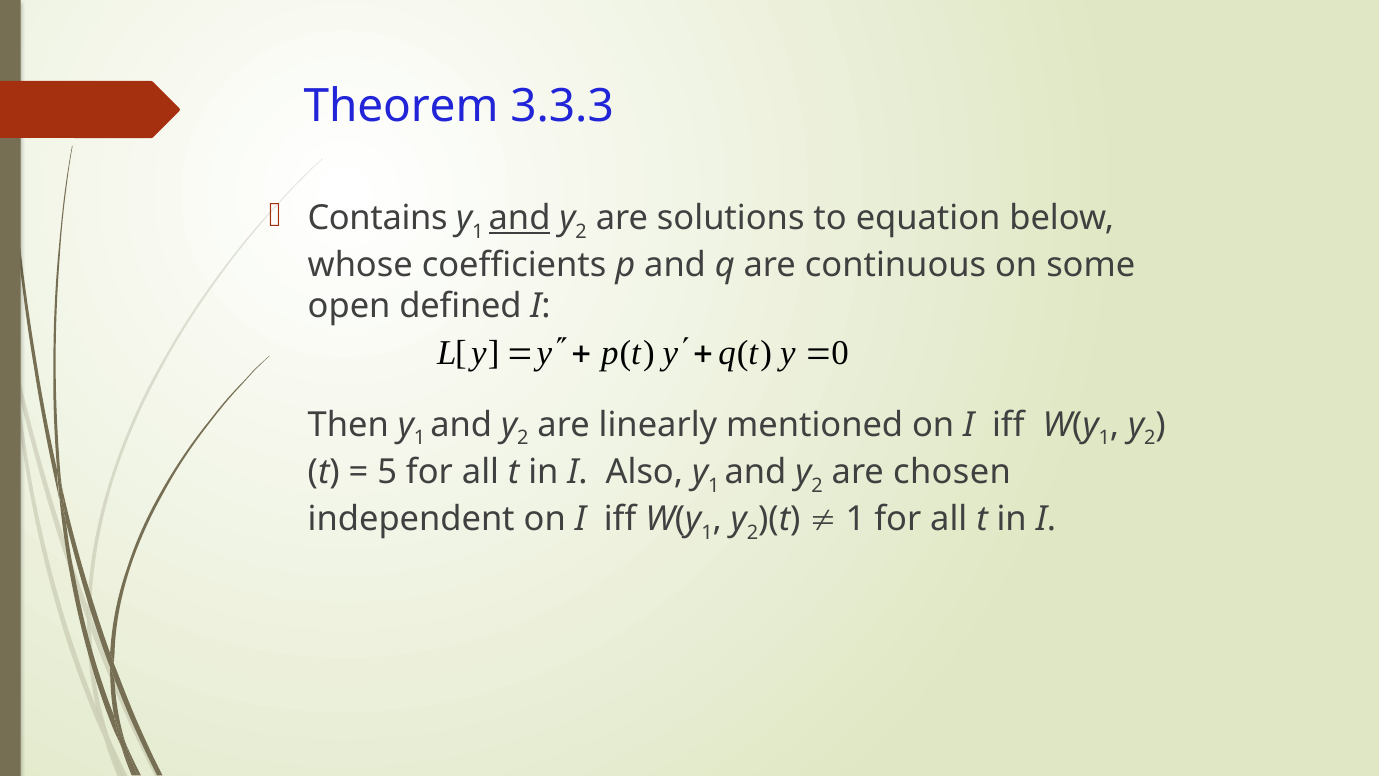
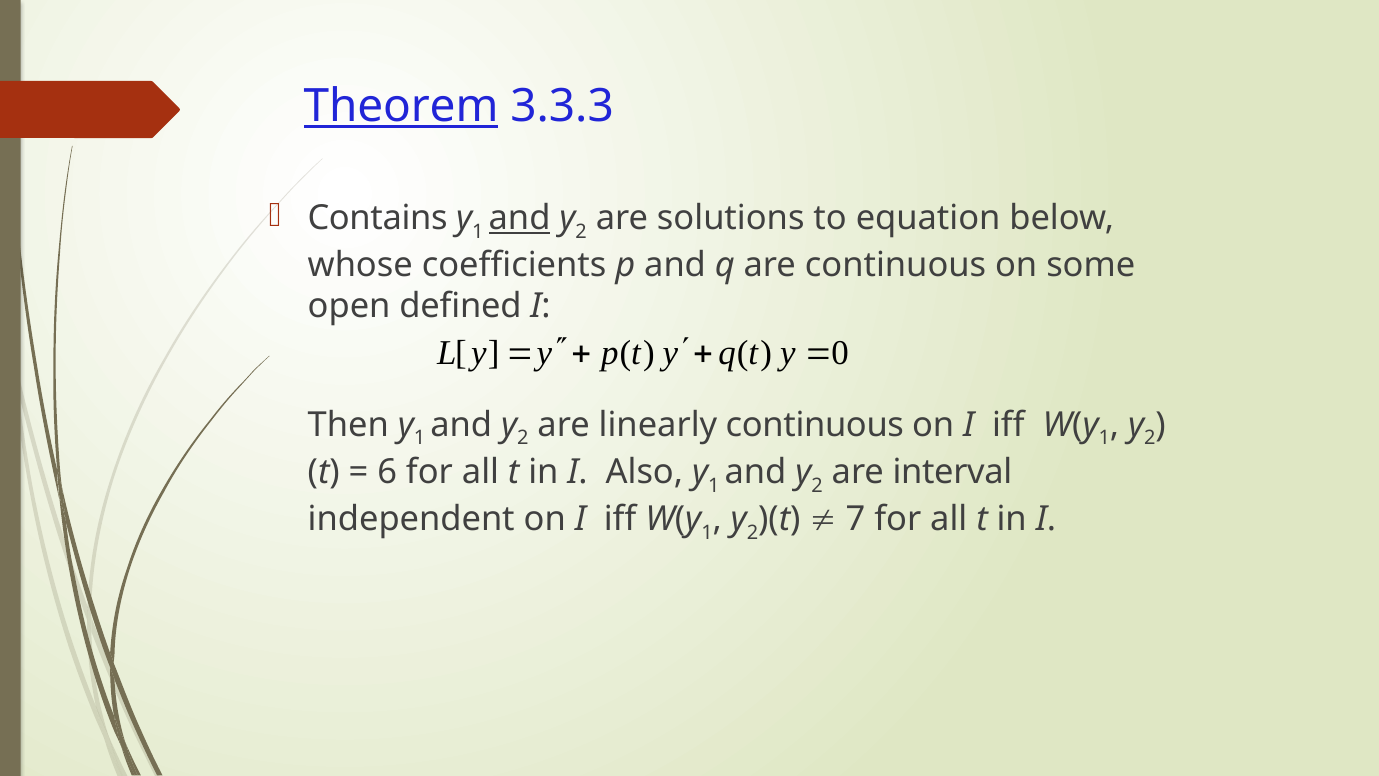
Theorem underline: none -> present
linearly mentioned: mentioned -> continuous
5: 5 -> 6
chosen: chosen -> interval
1 at (856, 519): 1 -> 7
